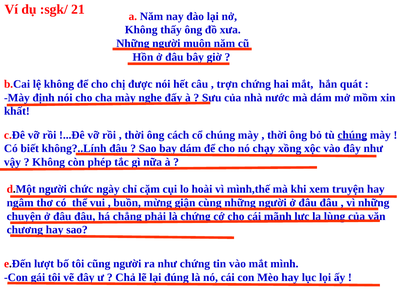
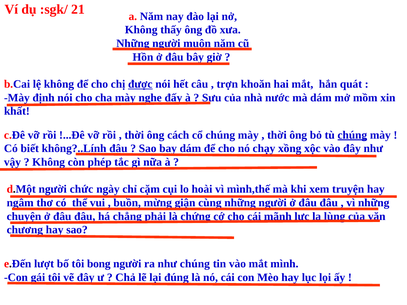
được underline: none -> present
trợn chứng: chứng -> khoăn
cũng: cũng -> bong
như chứng: chứng -> chúng
